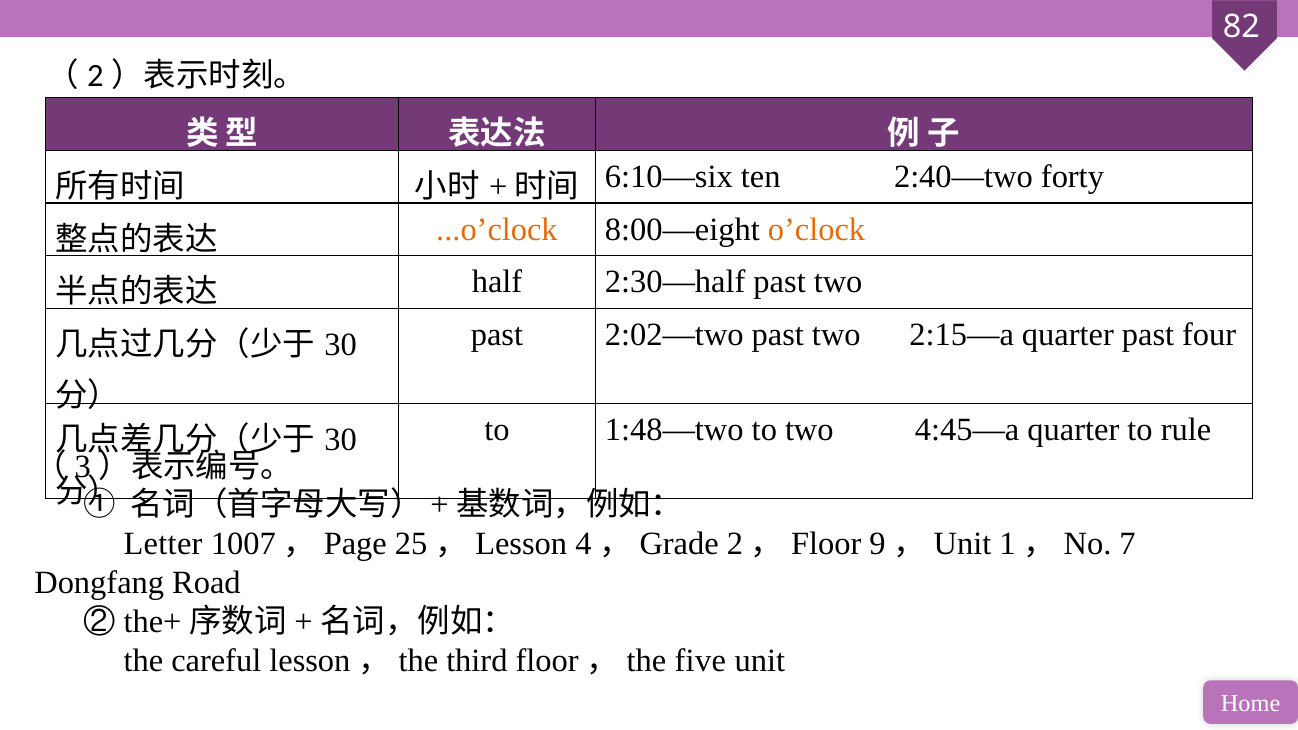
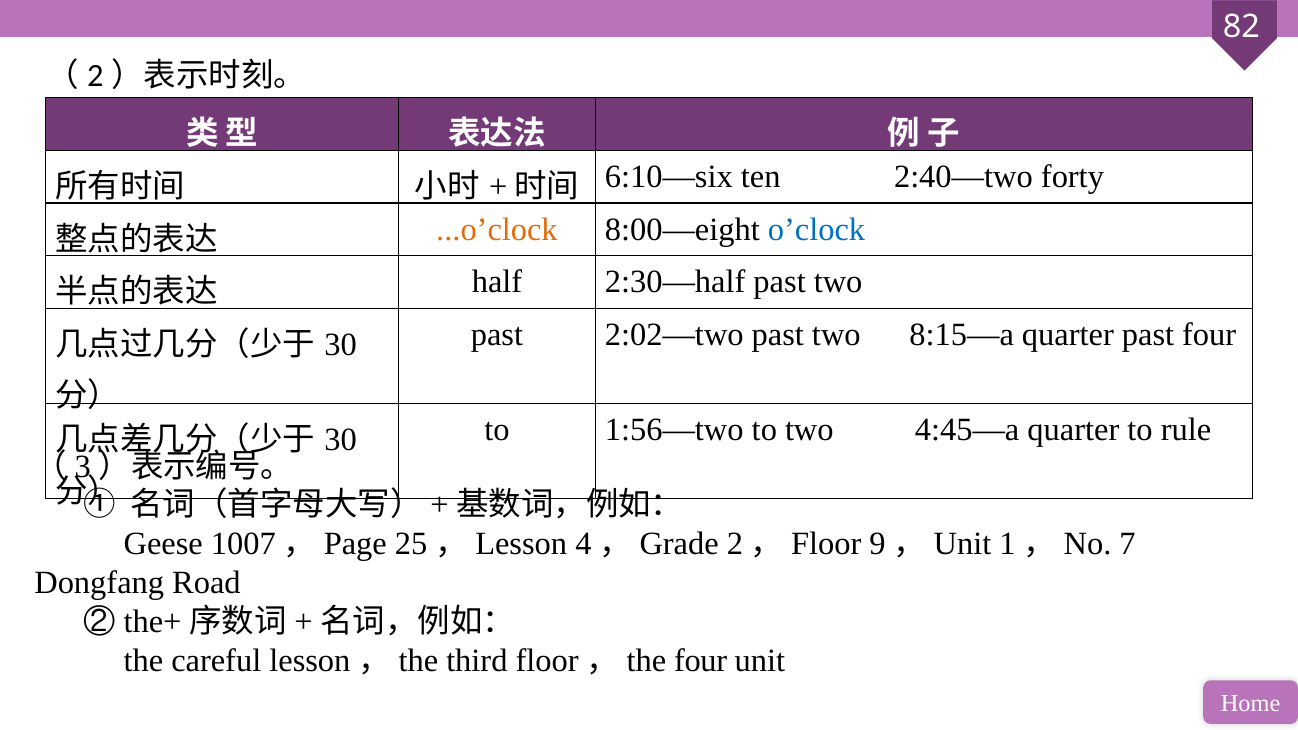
o’clock colour: orange -> blue
2:15—a: 2:15—a -> 8:15—a
1:48—two: 1:48—two -> 1:56—two
Letter: Letter -> Geese
floor，the five: five -> four
